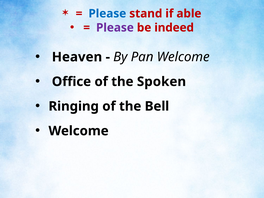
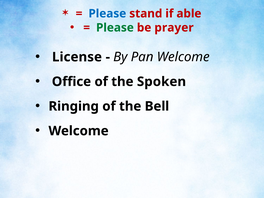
Please at (115, 28) colour: purple -> green
indeed: indeed -> prayer
Heaven: Heaven -> License
